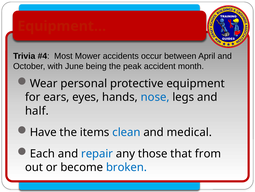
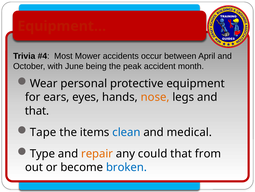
nose colour: blue -> orange
half at (37, 110): half -> that
Have: Have -> Tape
Each: Each -> Type
repair colour: blue -> orange
those: those -> could
